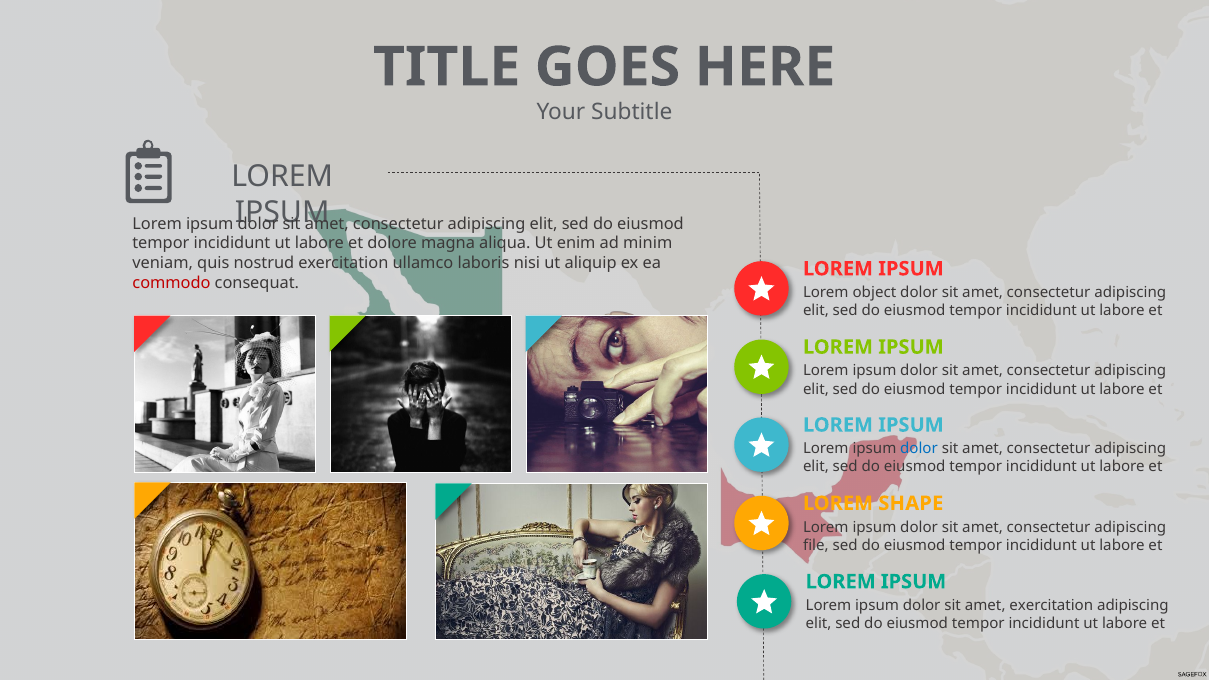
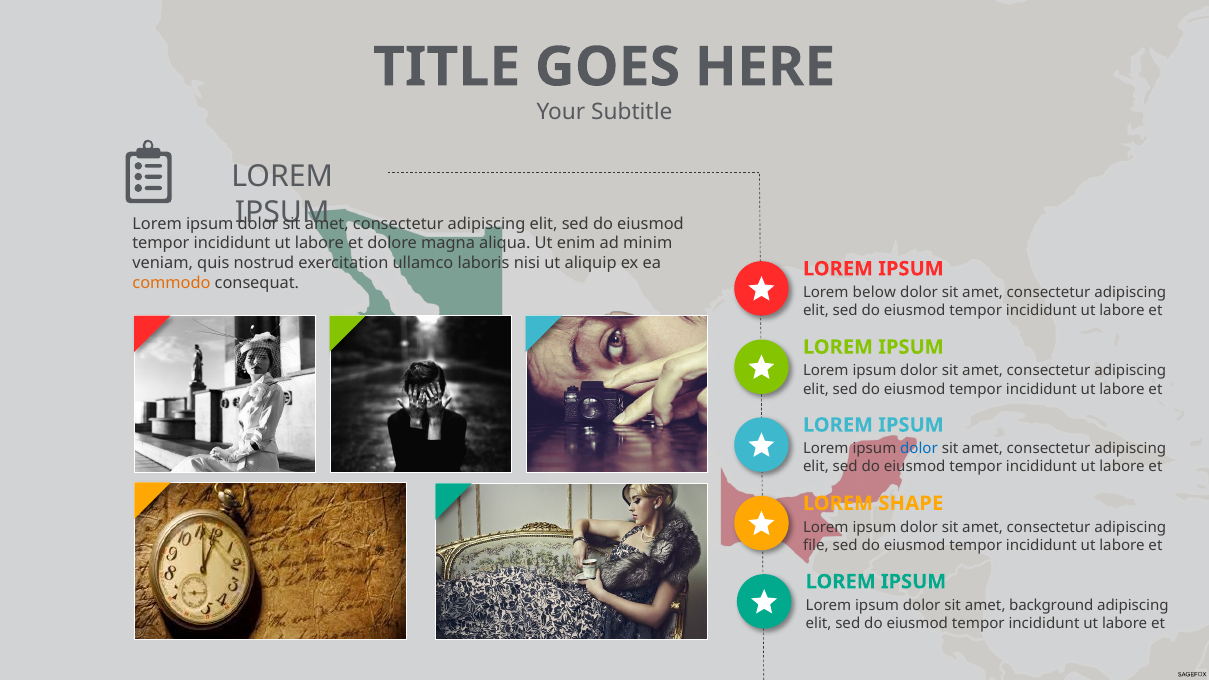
commodo colour: red -> orange
object: object -> below
amet exercitation: exercitation -> background
